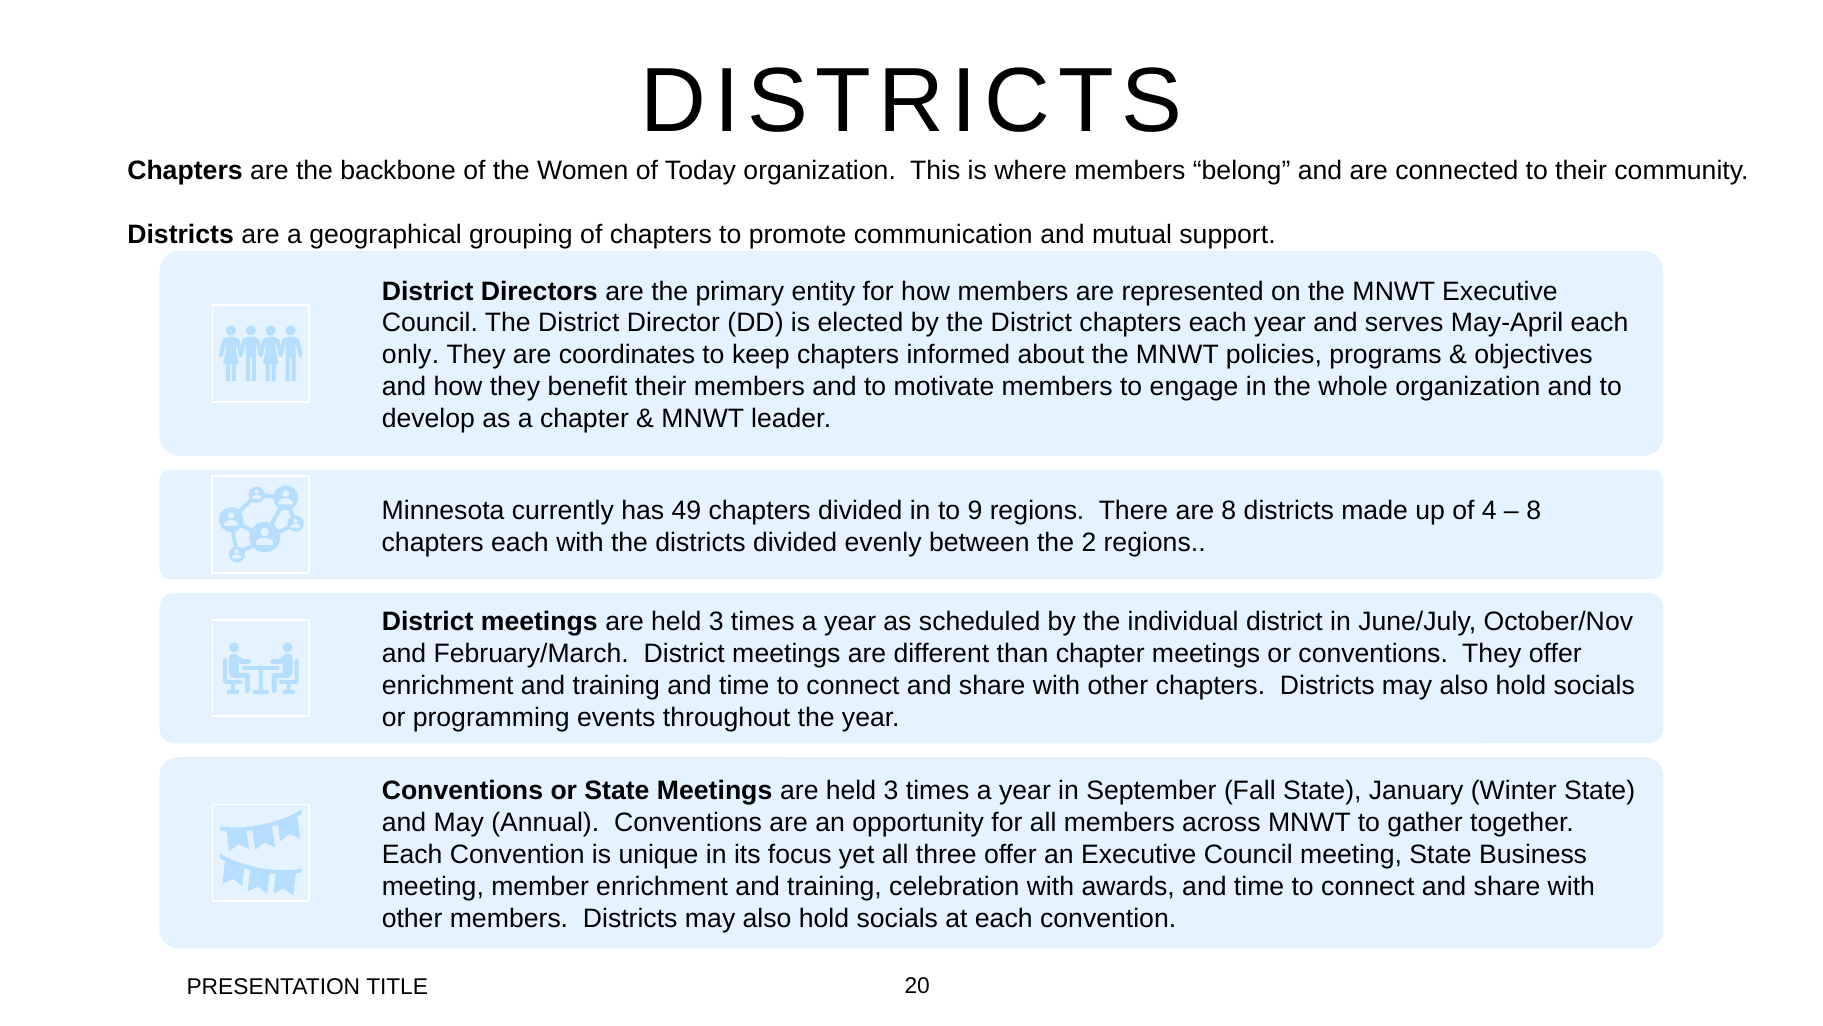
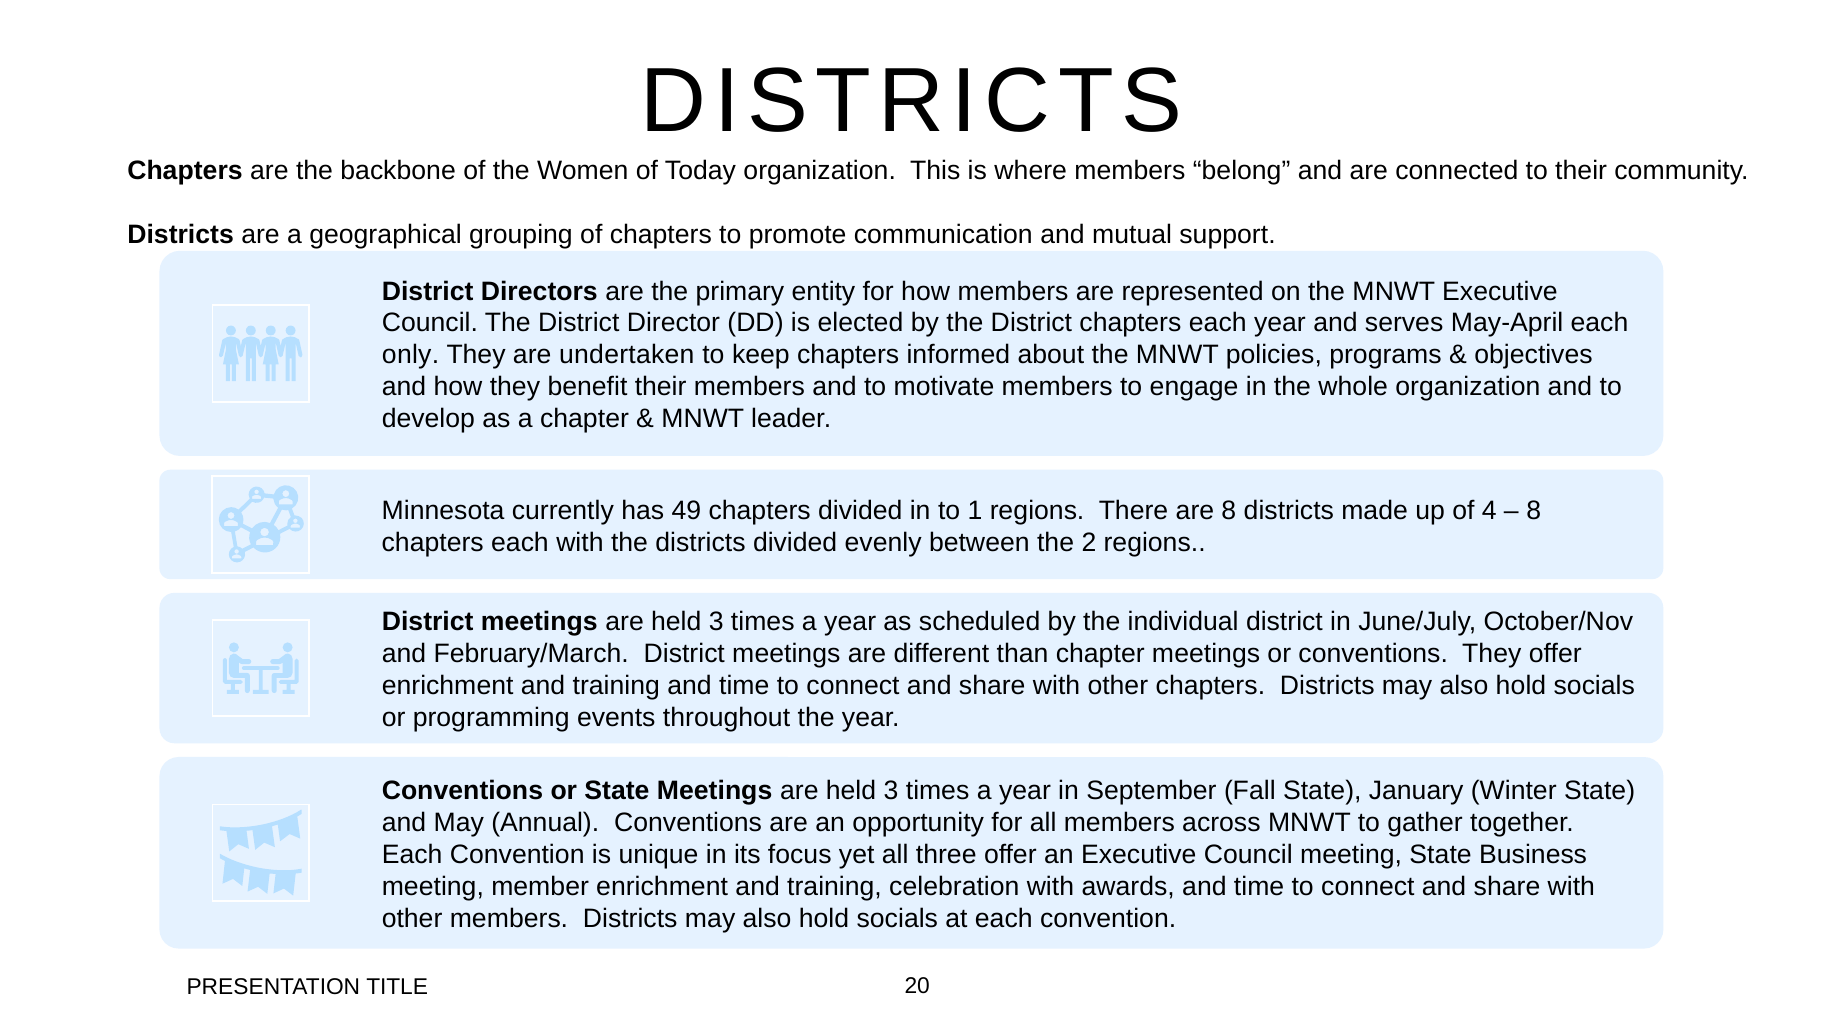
coordinates: coordinates -> undertaken
9: 9 -> 1
